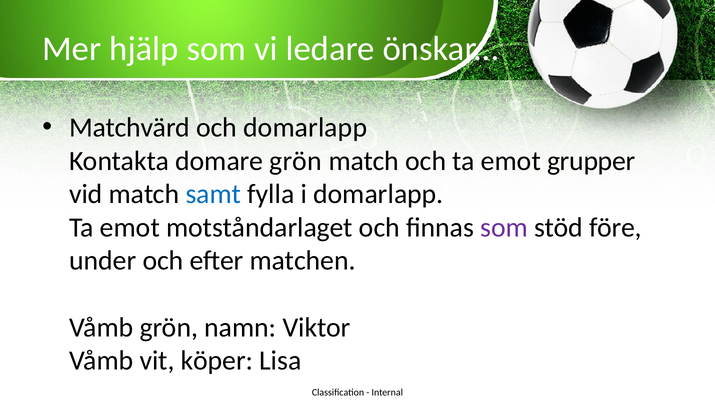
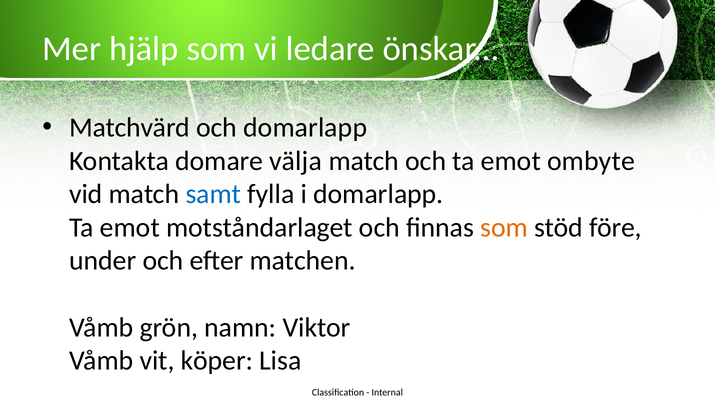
domare grön: grön -> välja
grupper: grupper -> ombyte
som at (504, 228) colour: purple -> orange
